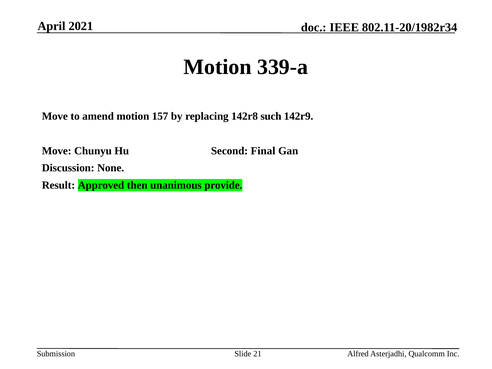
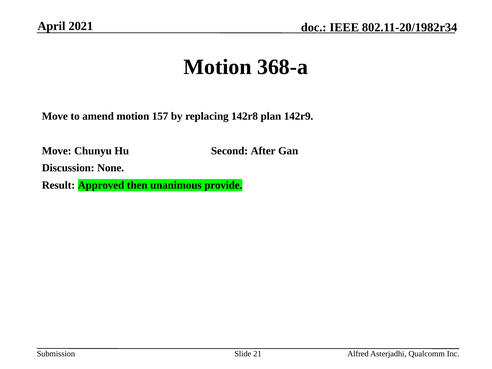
339-a: 339-a -> 368-a
such: such -> plan
Final: Final -> After
